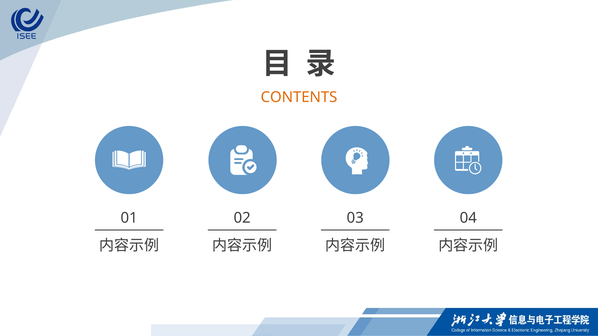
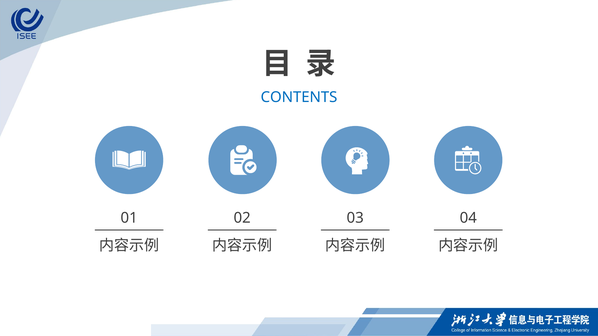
CONTENTS colour: orange -> blue
